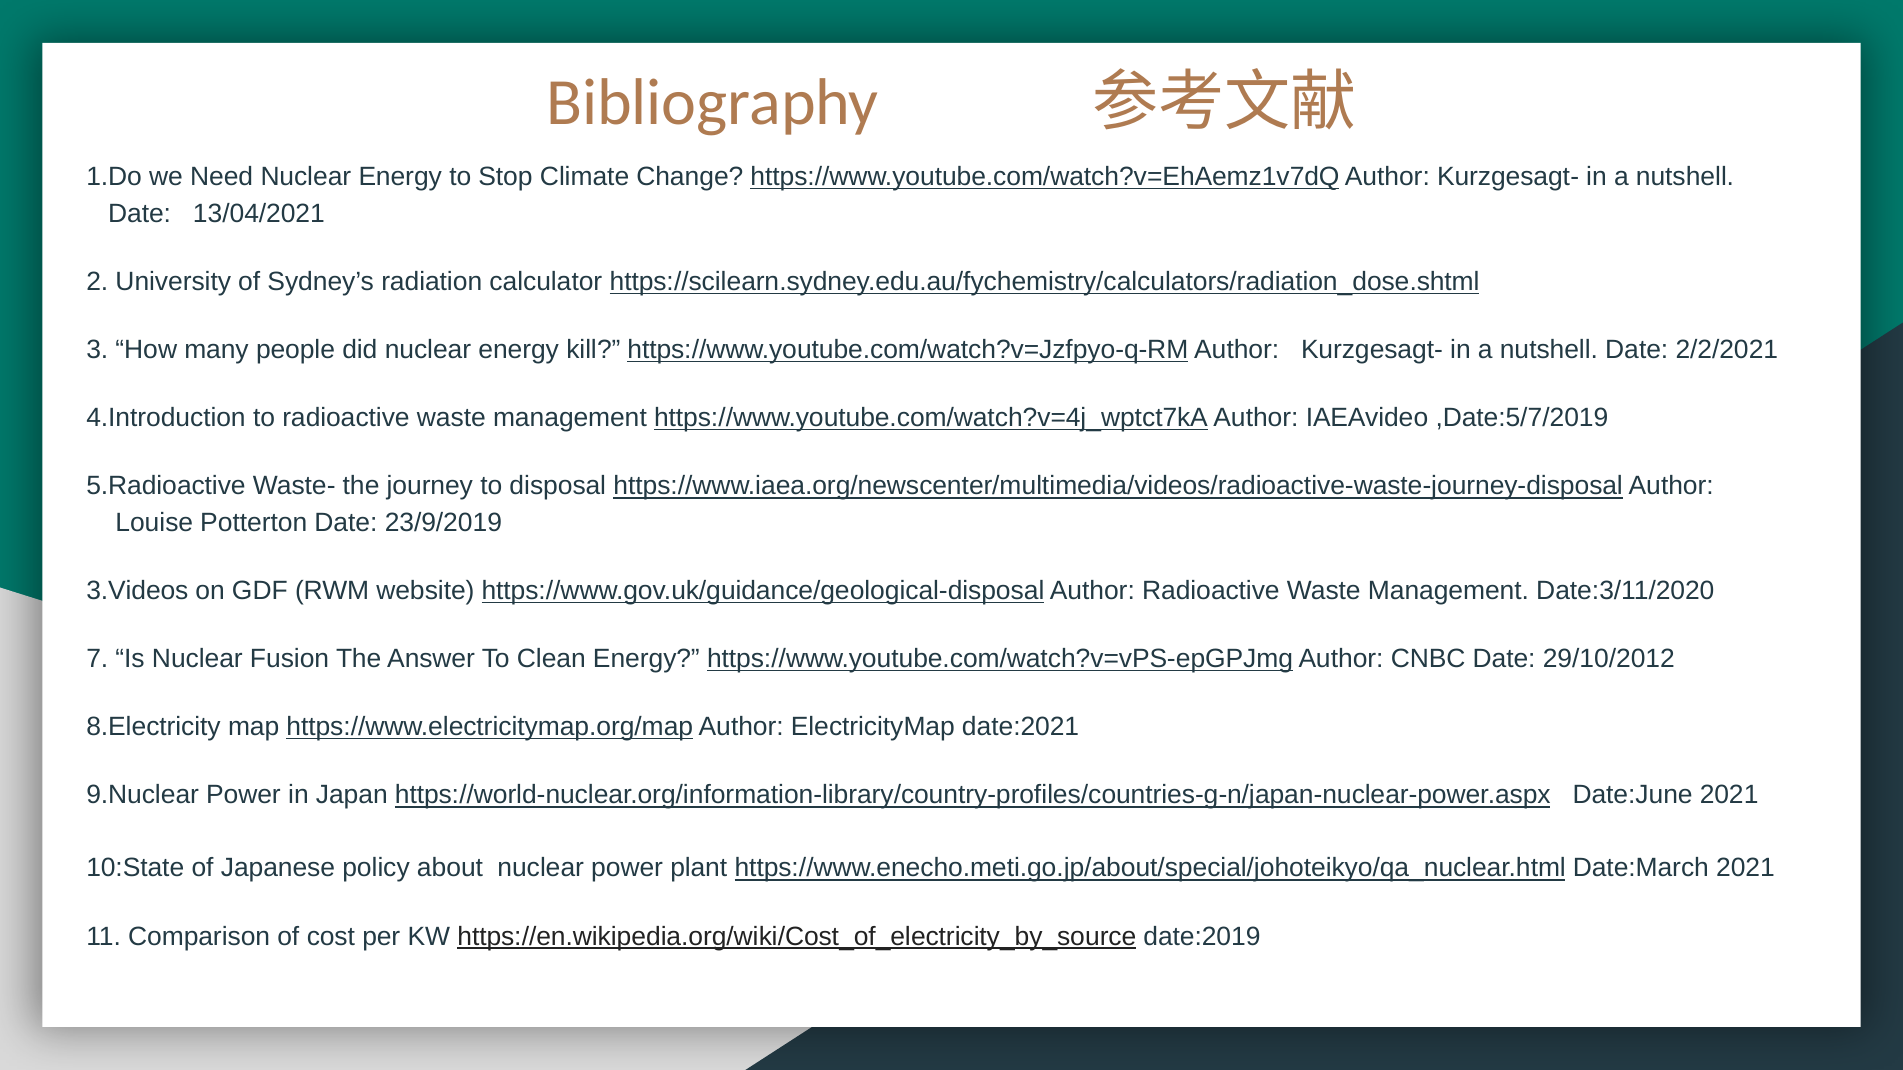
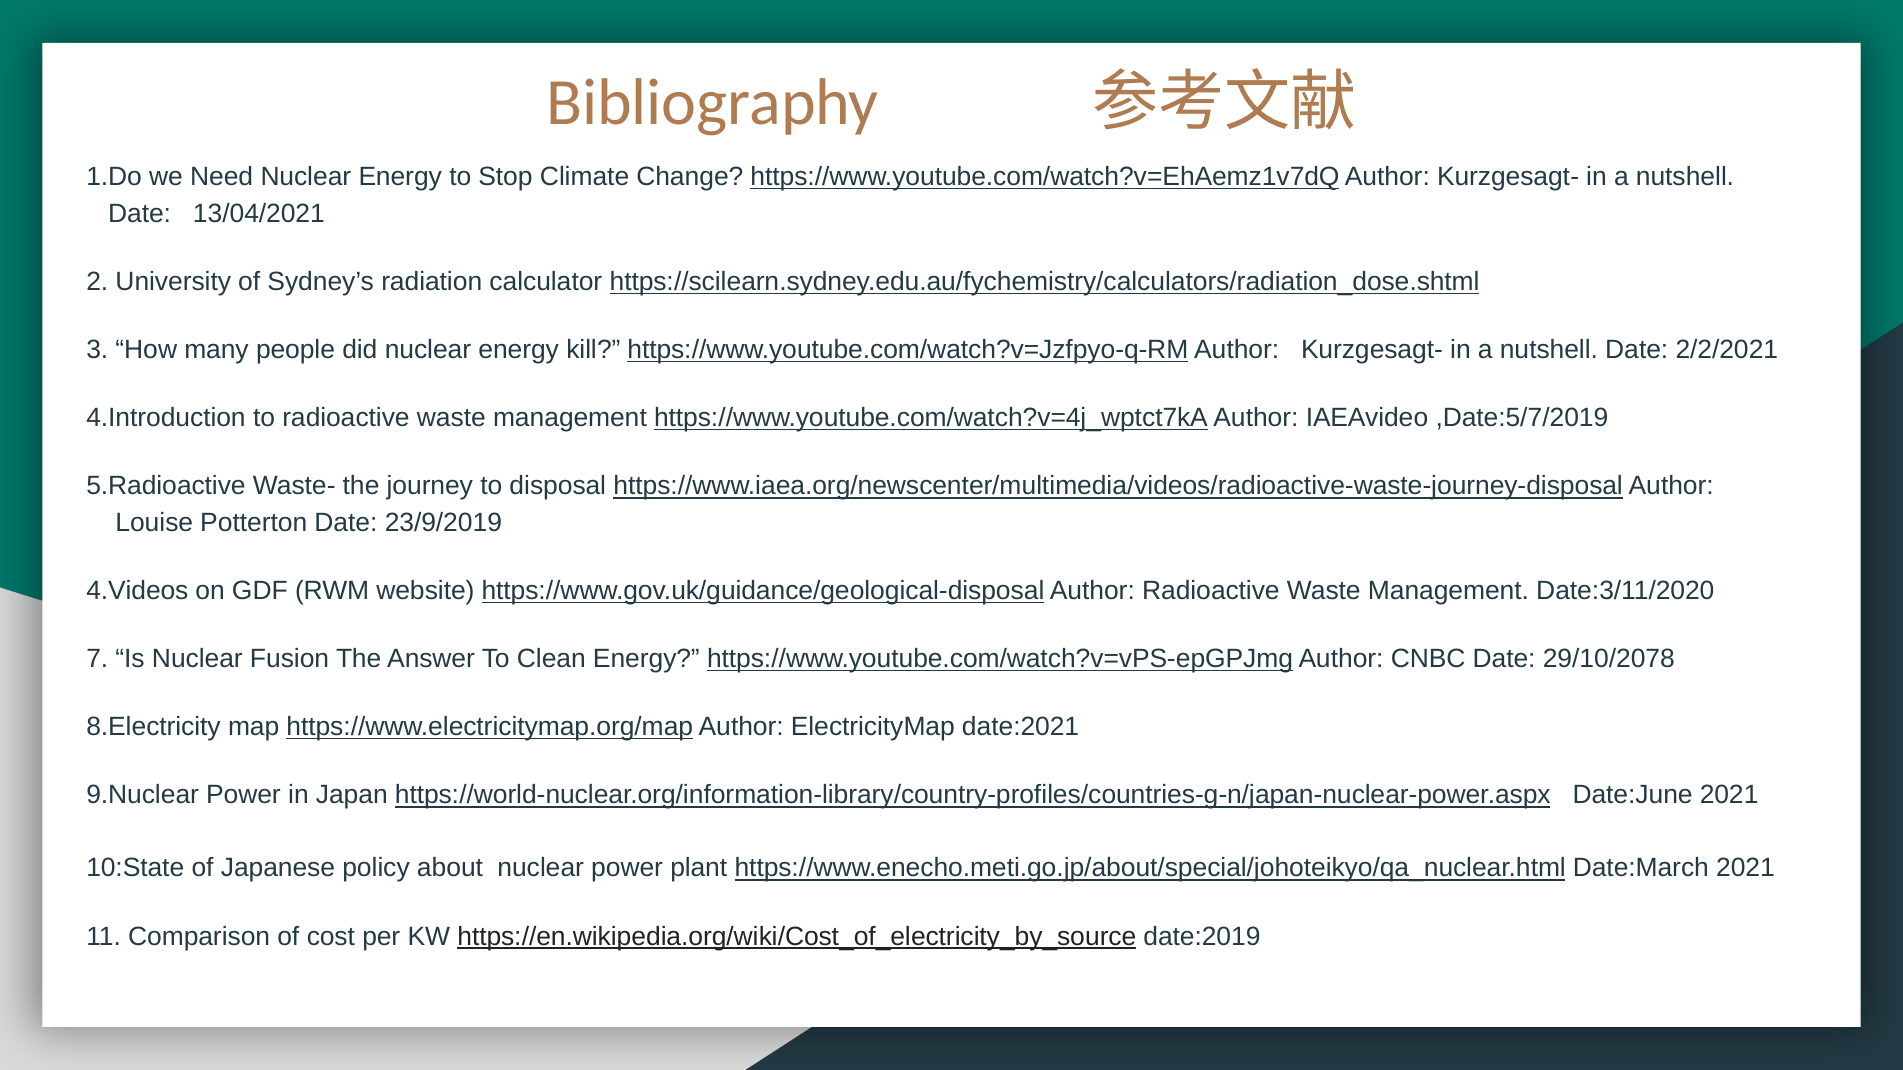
3.Videos: 3.Videos -> 4.Videos
29/10/2012: 29/10/2012 -> 29/10/2078
